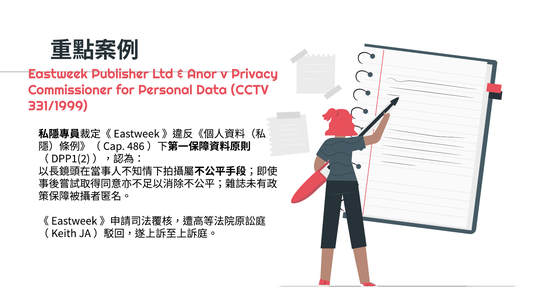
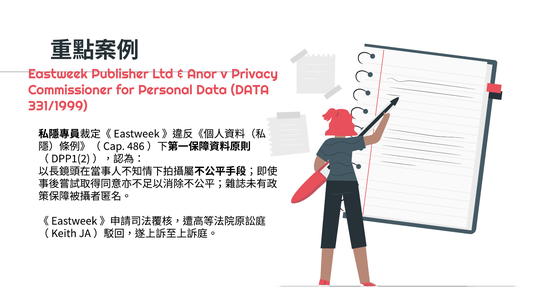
Data CCTV: CCTV -> DATA
